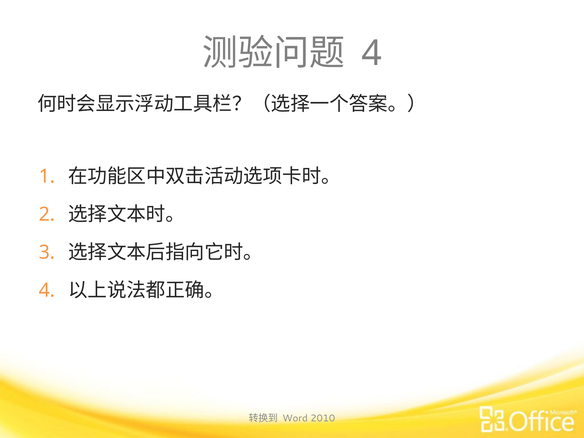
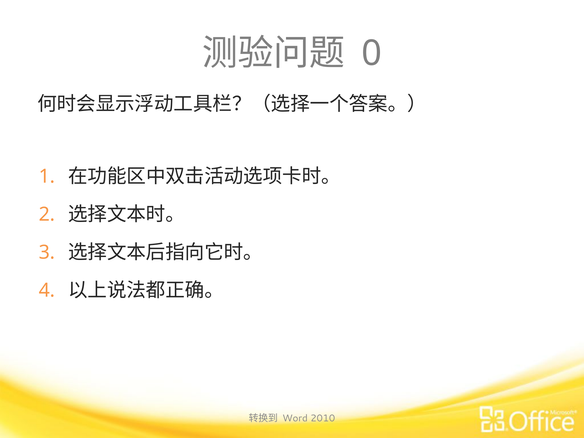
4 at (372, 53): 4 -> 0
